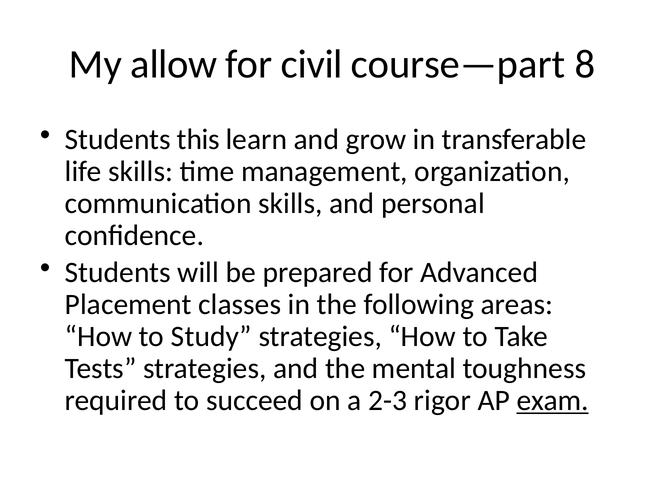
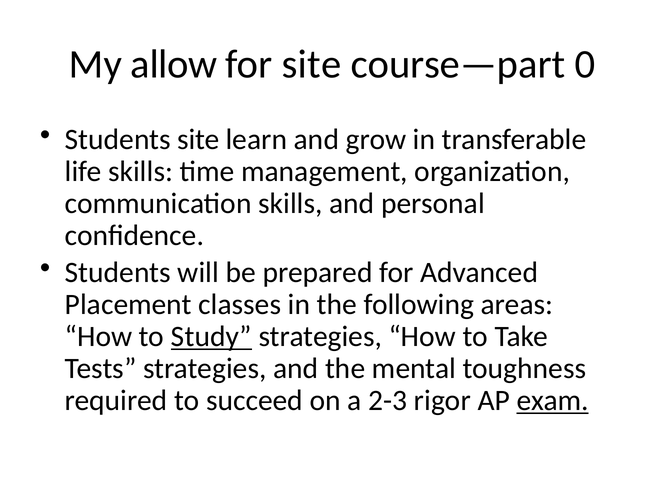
for civil: civil -> site
8: 8 -> 0
Students this: this -> site
Study underline: none -> present
